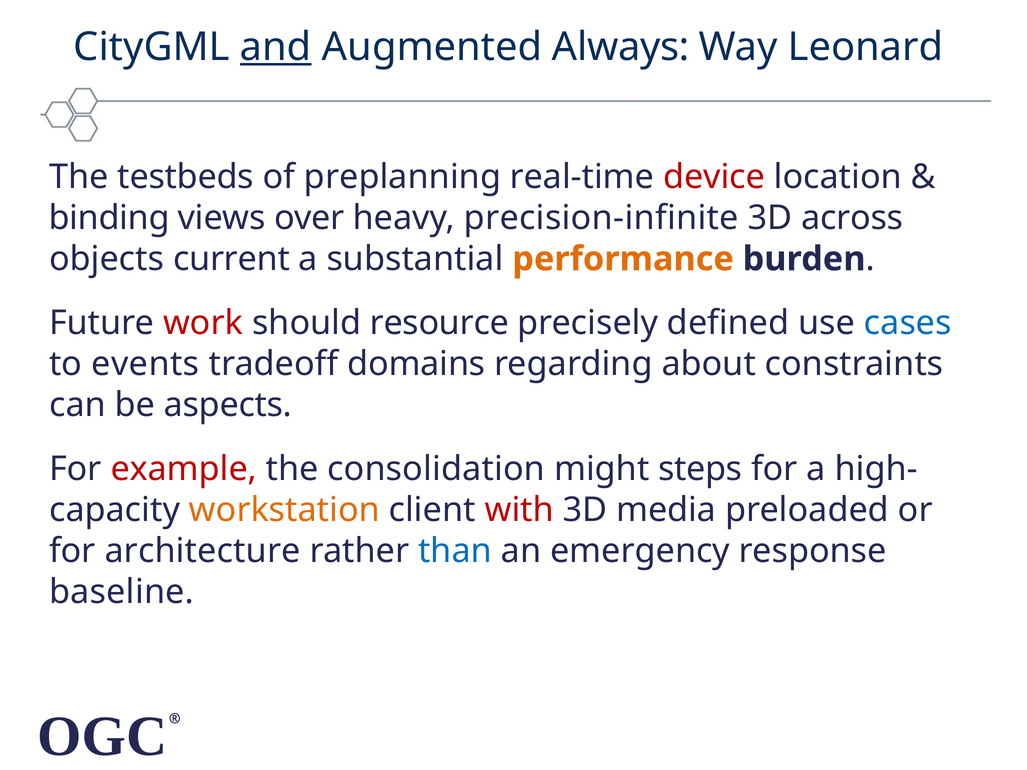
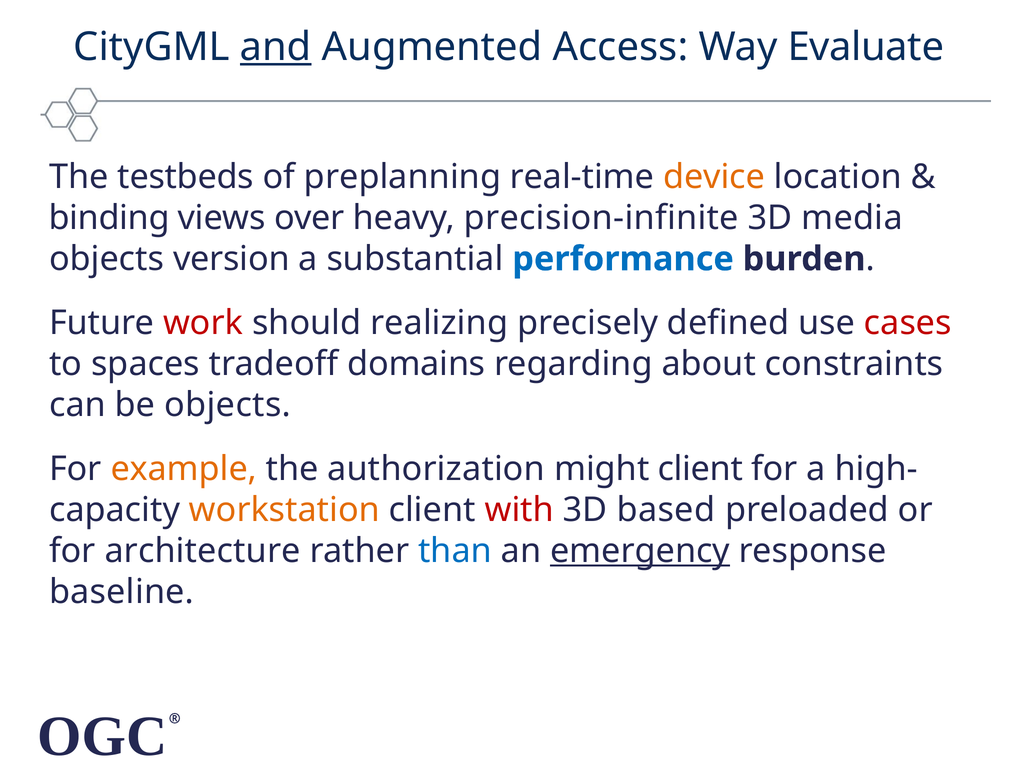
Always: Always -> Access
Leonard: Leonard -> Evaluate
device colour: red -> orange
across: across -> media
current: current -> version
performance colour: orange -> blue
resource: resource -> realizing
cases colour: blue -> red
events: events -> spaces
be aspects: aspects -> objects
example colour: red -> orange
consolidation: consolidation -> authorization
might steps: steps -> client
media: media -> based
emergency underline: none -> present
